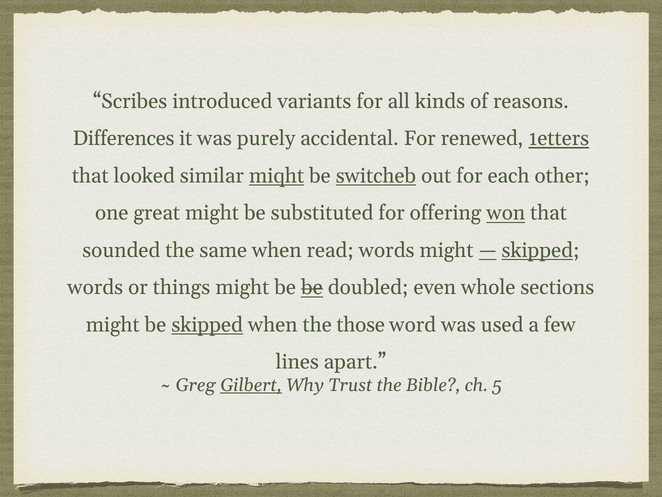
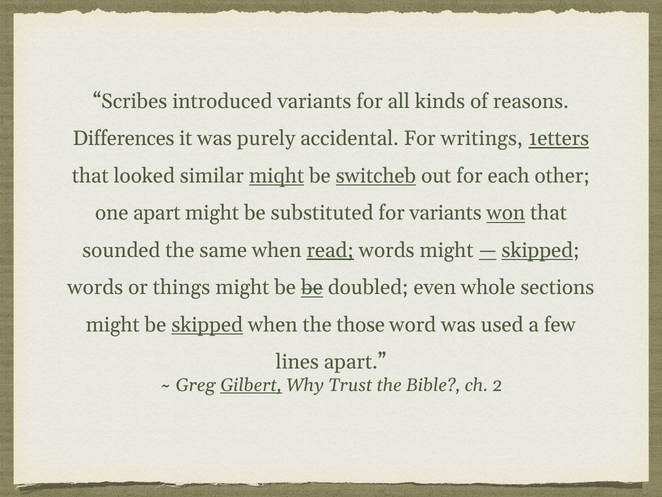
renewed: renewed -> writings
one great: great -> apart
for offering: offering -> variants
read underline: none -> present
5: 5 -> 2
